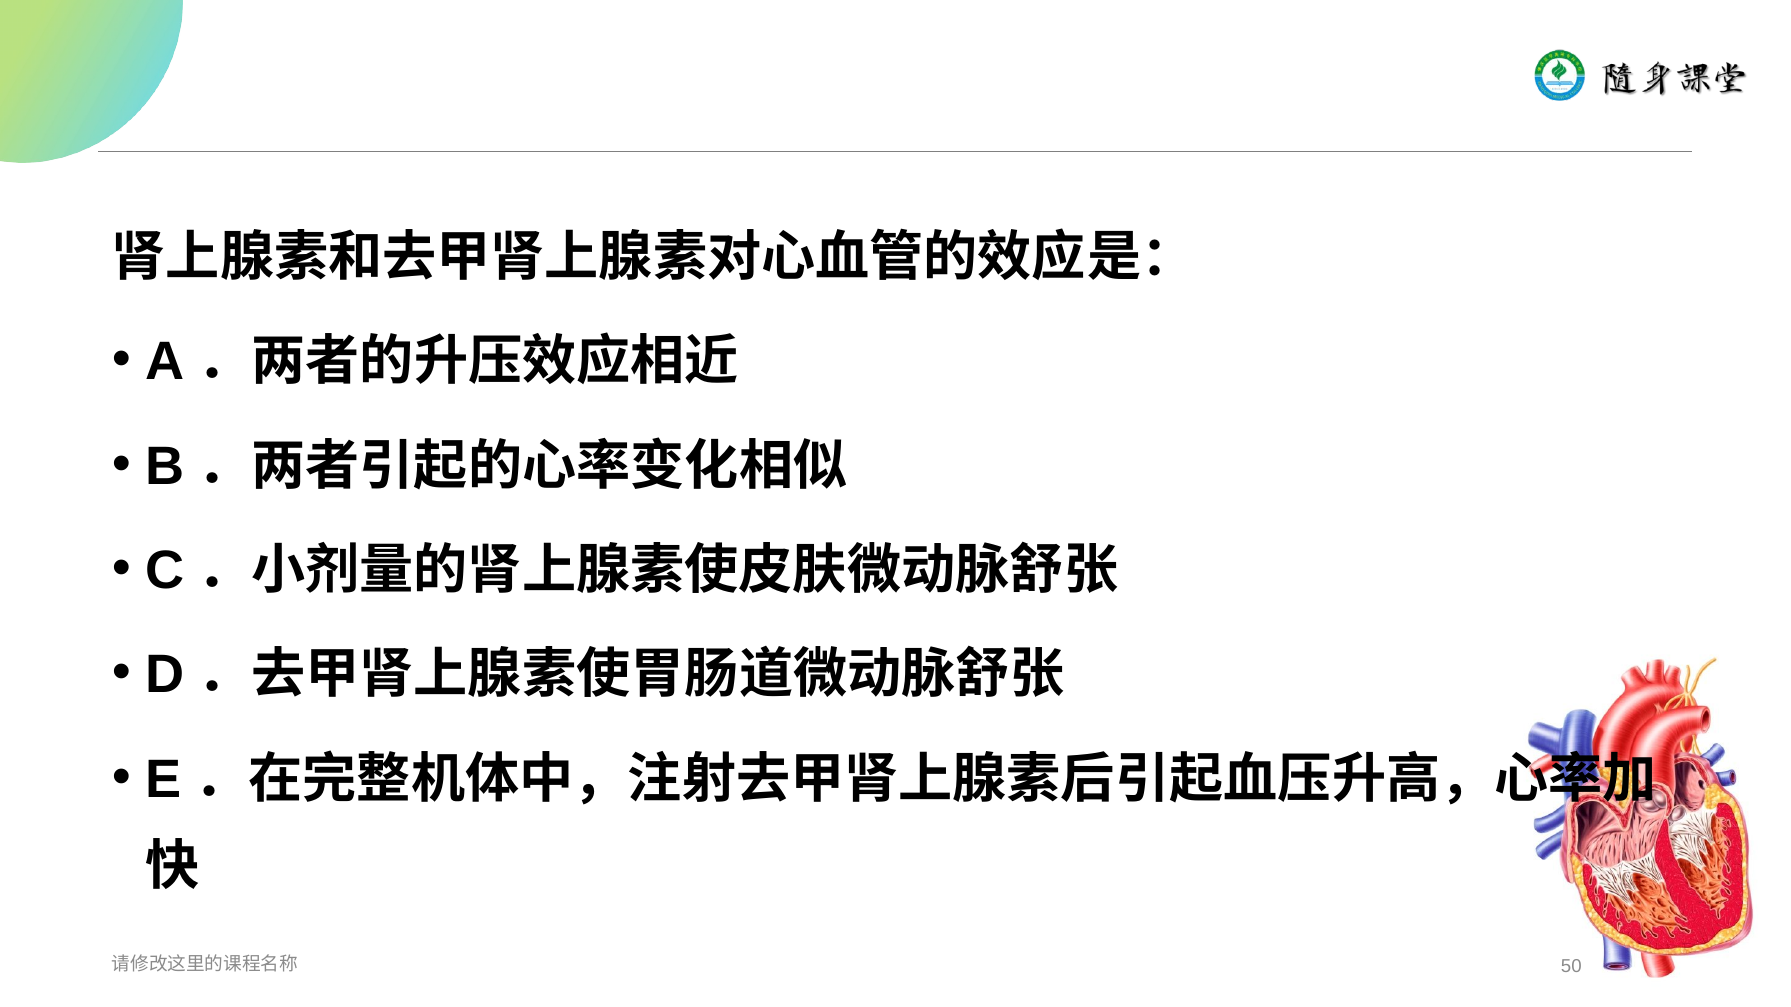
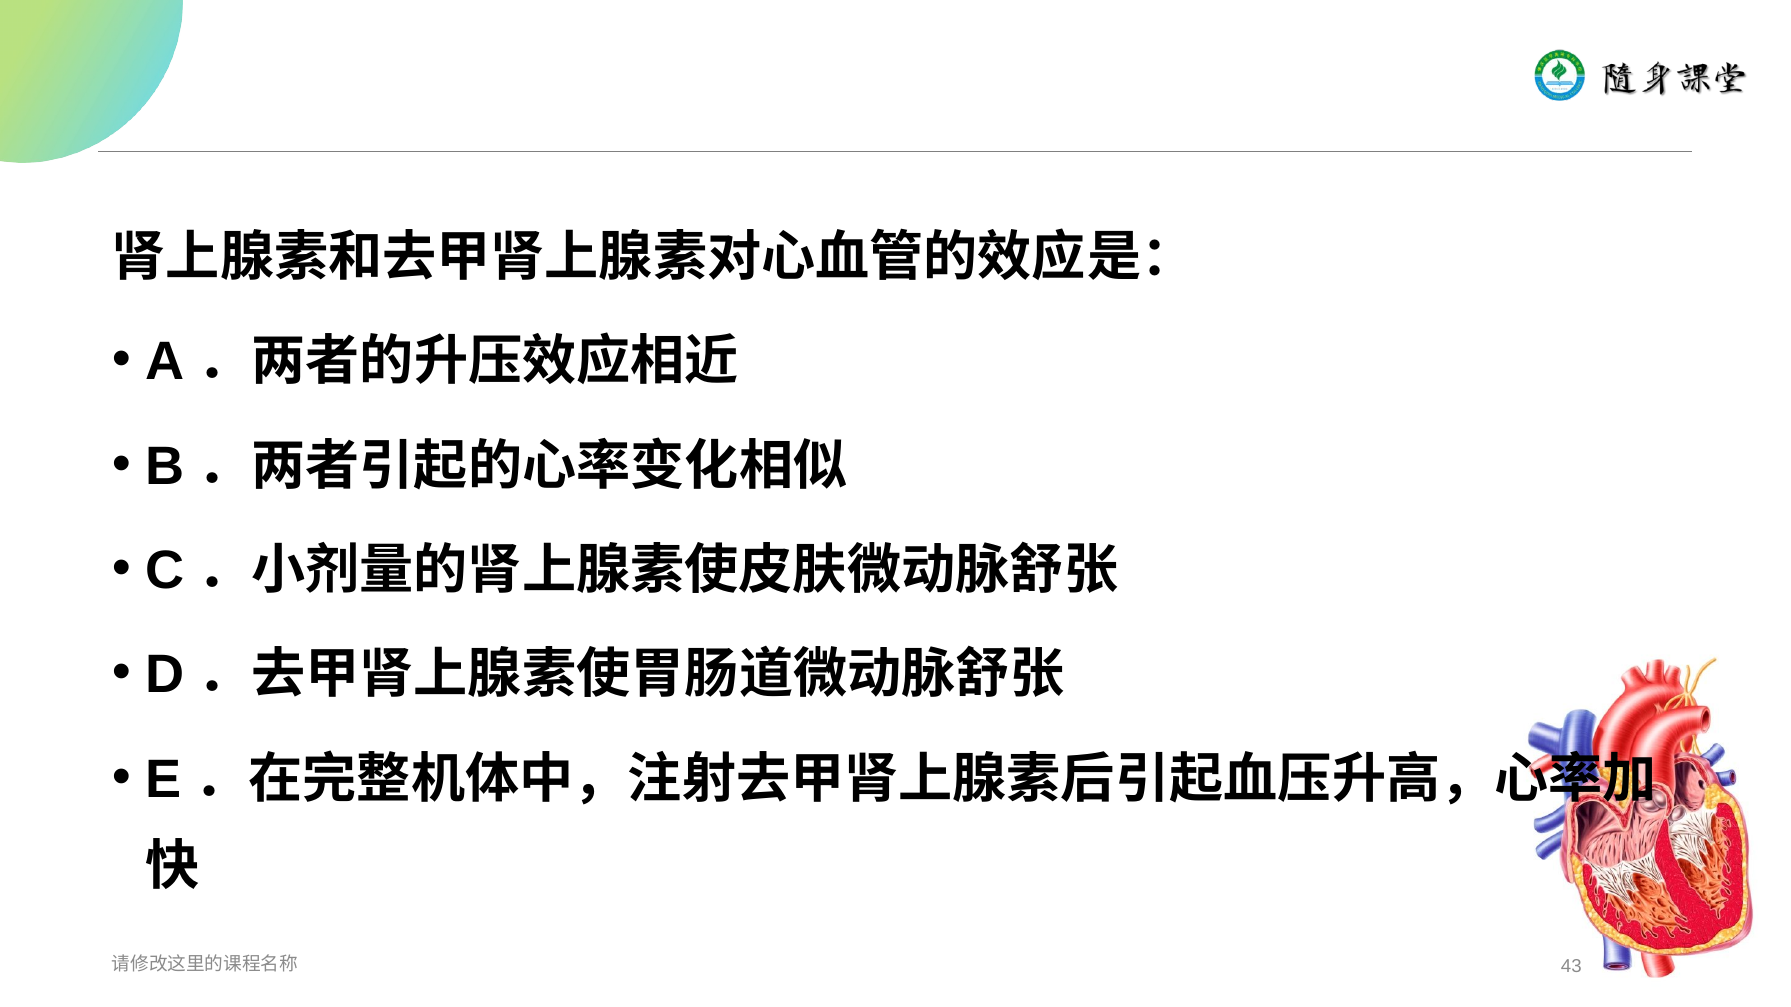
50: 50 -> 43
